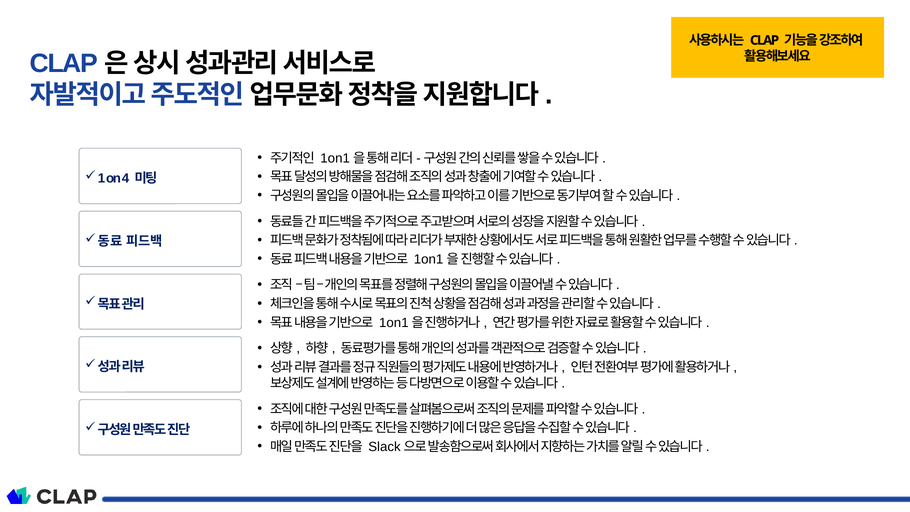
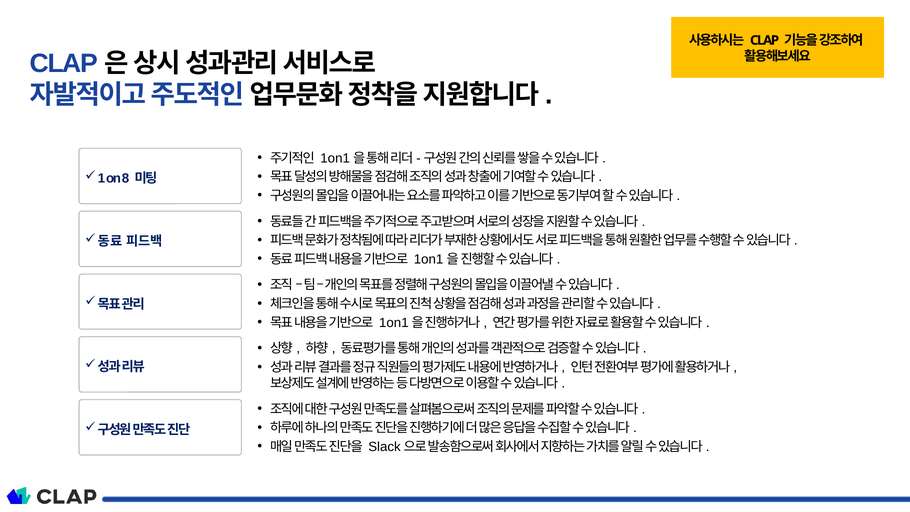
4: 4 -> 8
